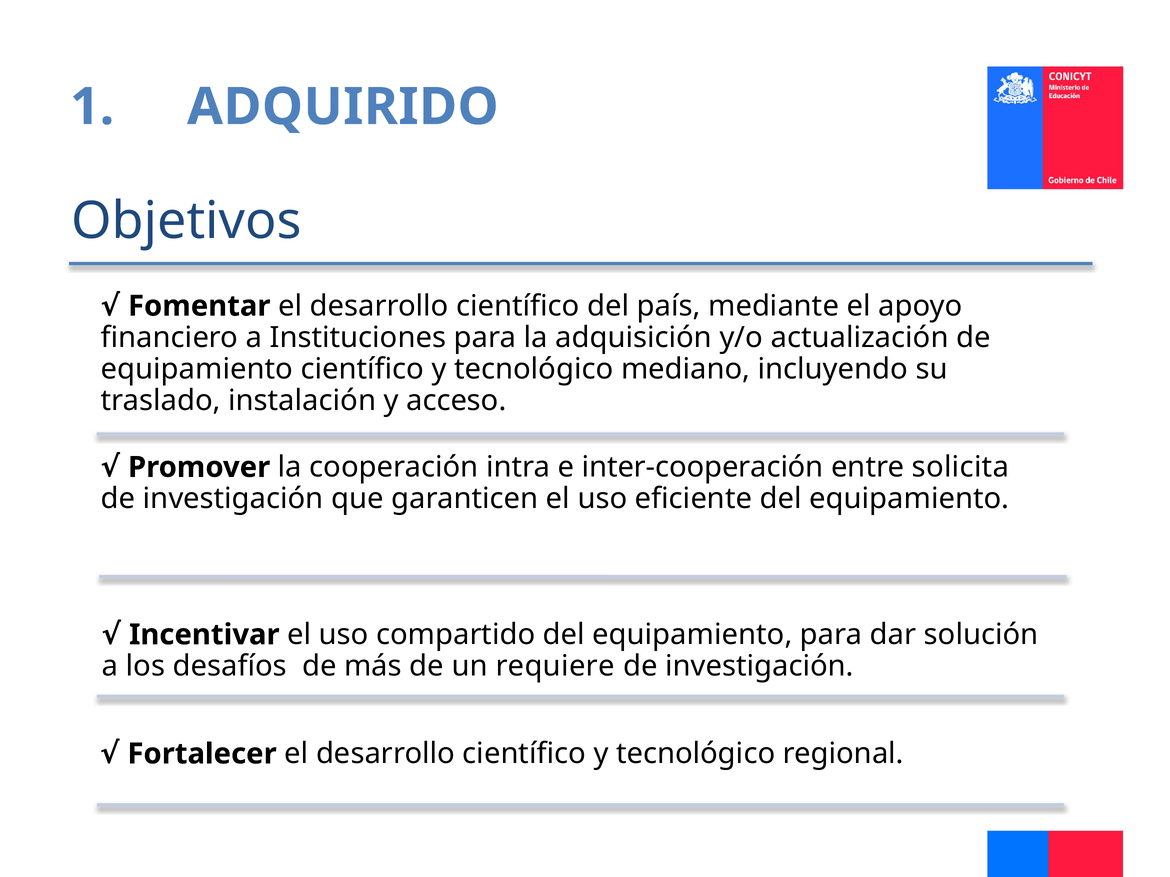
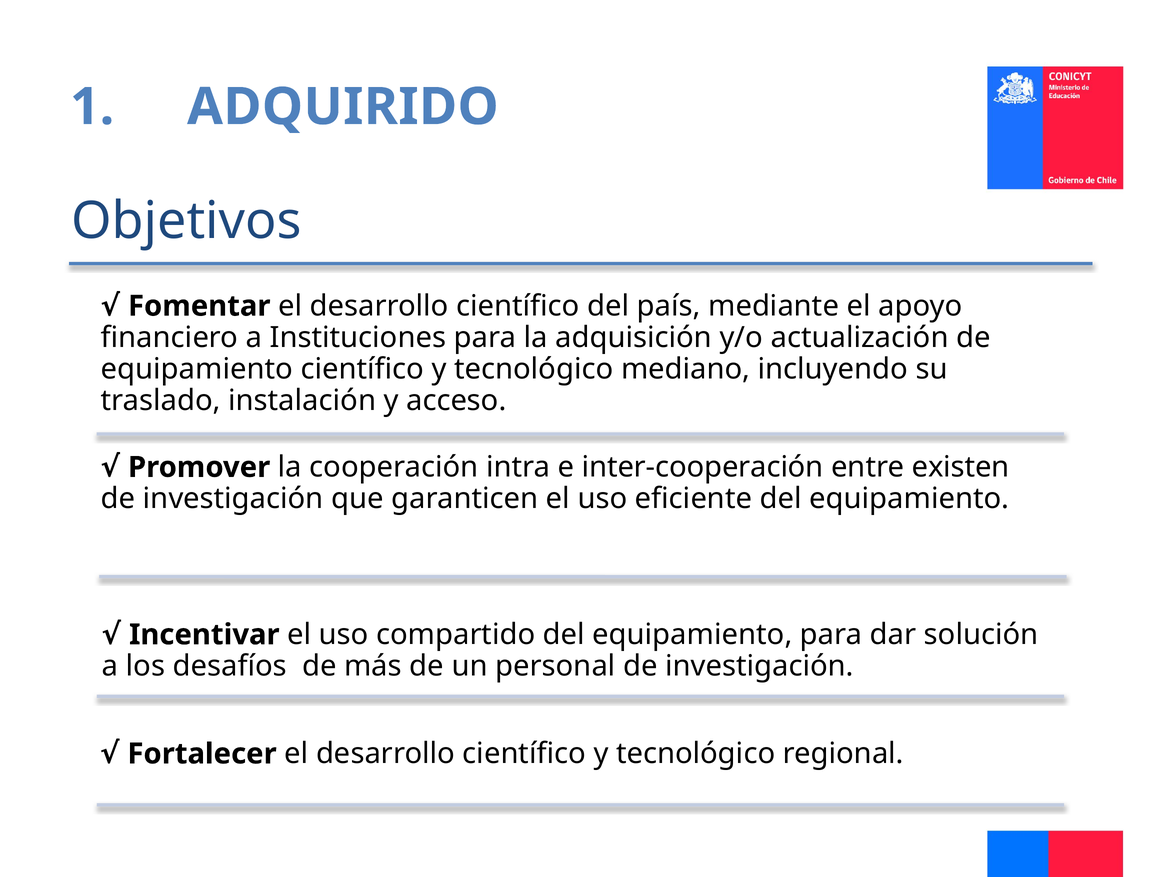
solicita: solicita -> existen
requiere: requiere -> personal
